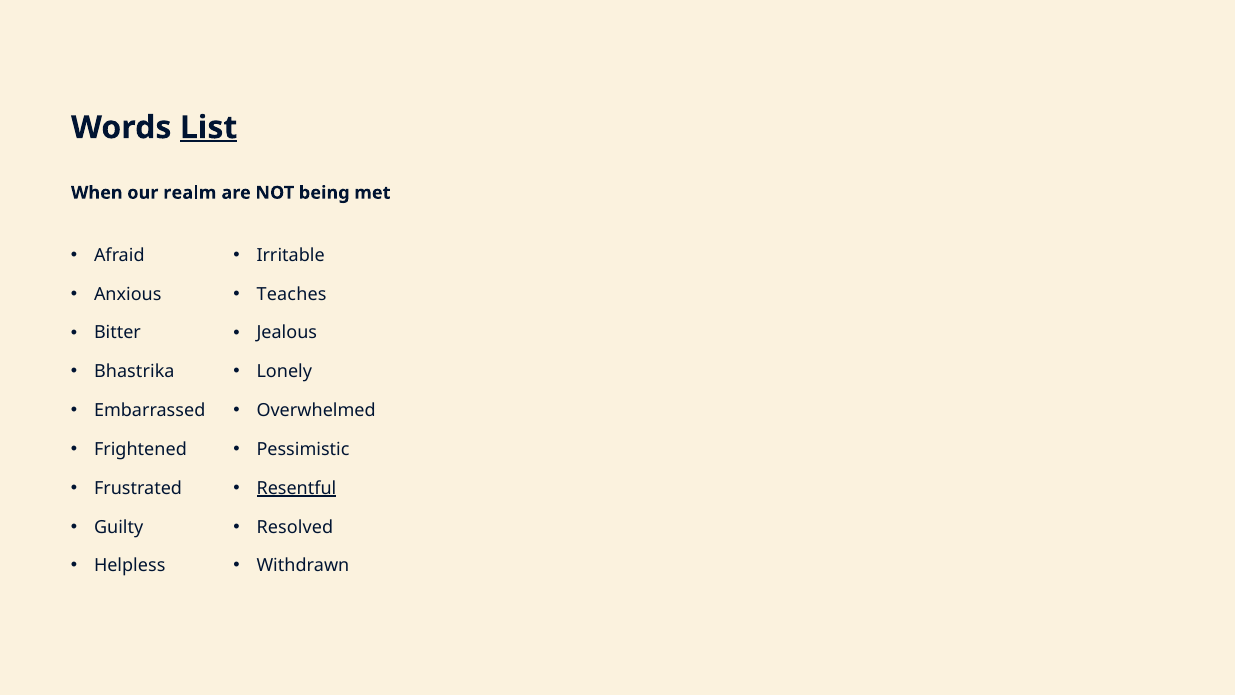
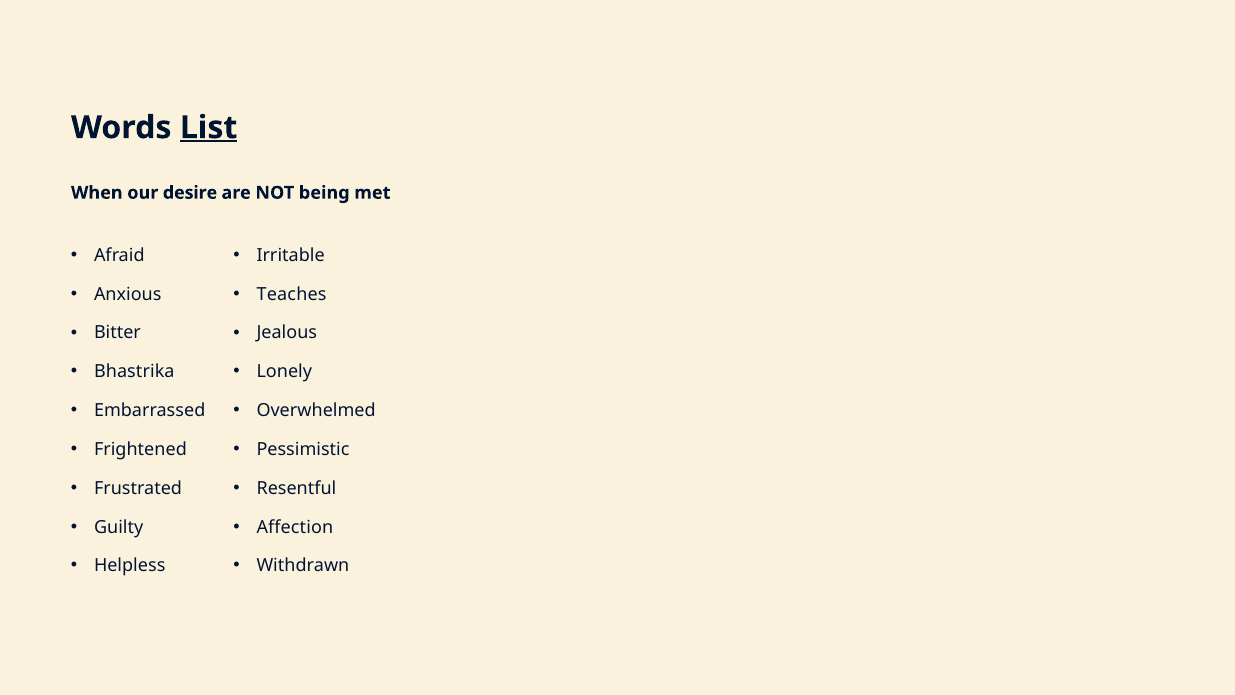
realm: realm -> desire
Resentful underline: present -> none
Resolved: Resolved -> Affection
